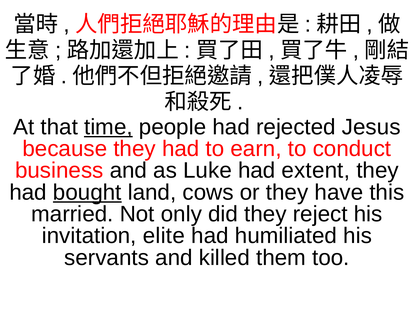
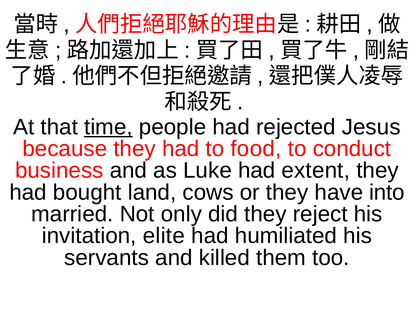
earn: earn -> food
bought underline: present -> none
this: this -> into
